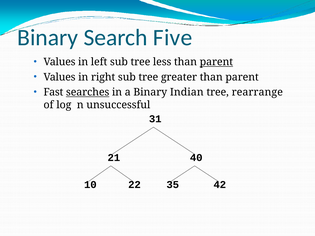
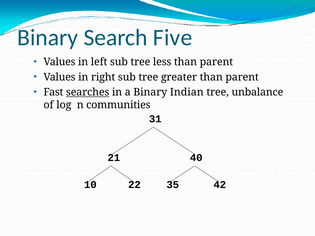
parent at (216, 62) underline: present -> none
rearrange: rearrange -> unbalance
unsuccessful: unsuccessful -> communities
